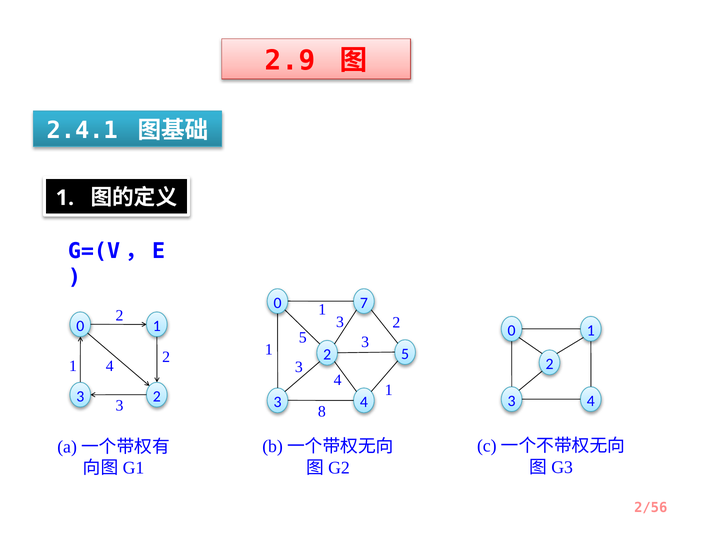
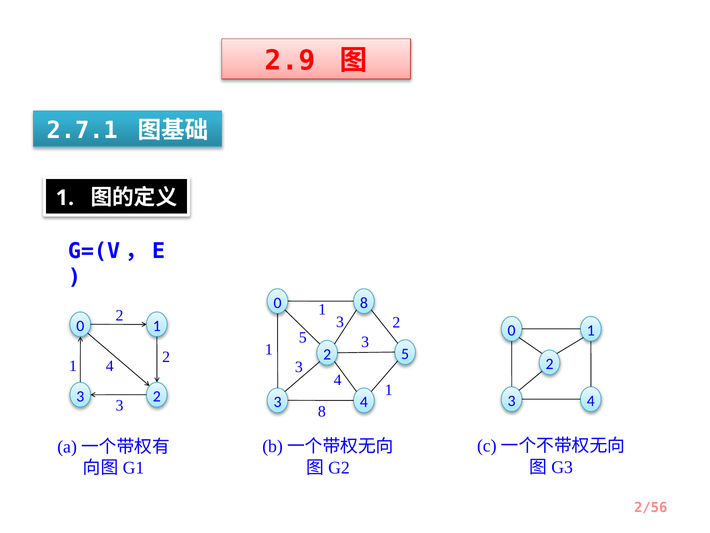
2.4.1: 2.4.1 -> 2.7.1
0 7: 7 -> 8
